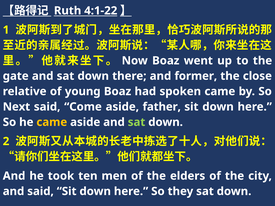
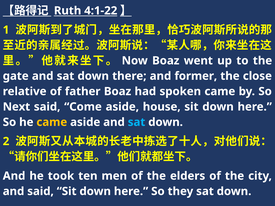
young: young -> father
father: father -> house
sat at (137, 122) colour: light green -> light blue
